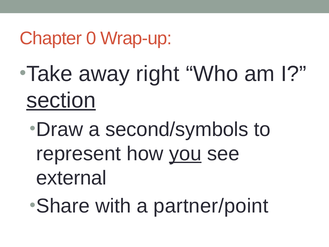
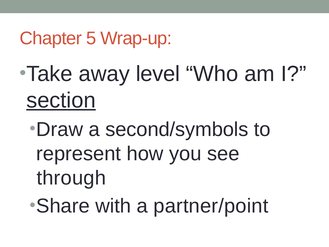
0: 0 -> 5
right: right -> level
you underline: present -> none
external: external -> through
